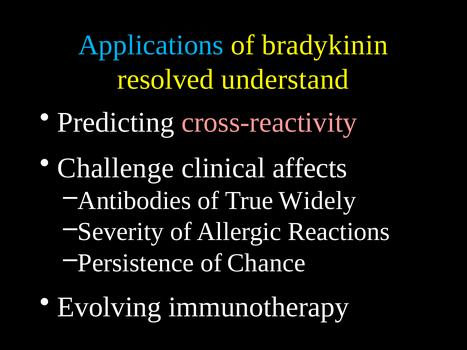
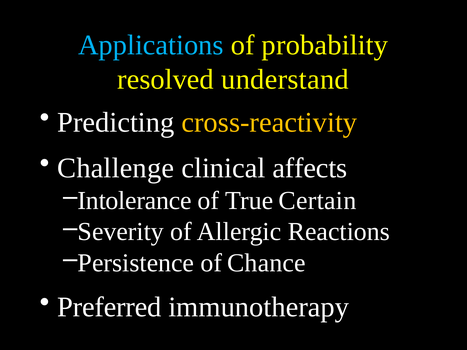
bradykinin: bradykinin -> probability
cross-reactivity colour: pink -> yellow
Antibodies: Antibodies -> Intolerance
Widely: Widely -> Certain
Evolving: Evolving -> Preferred
